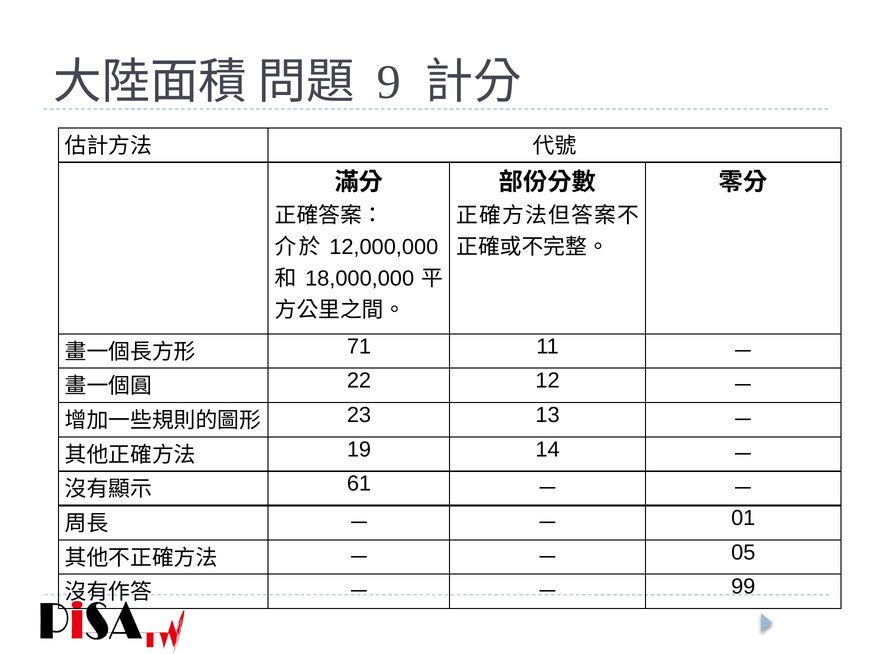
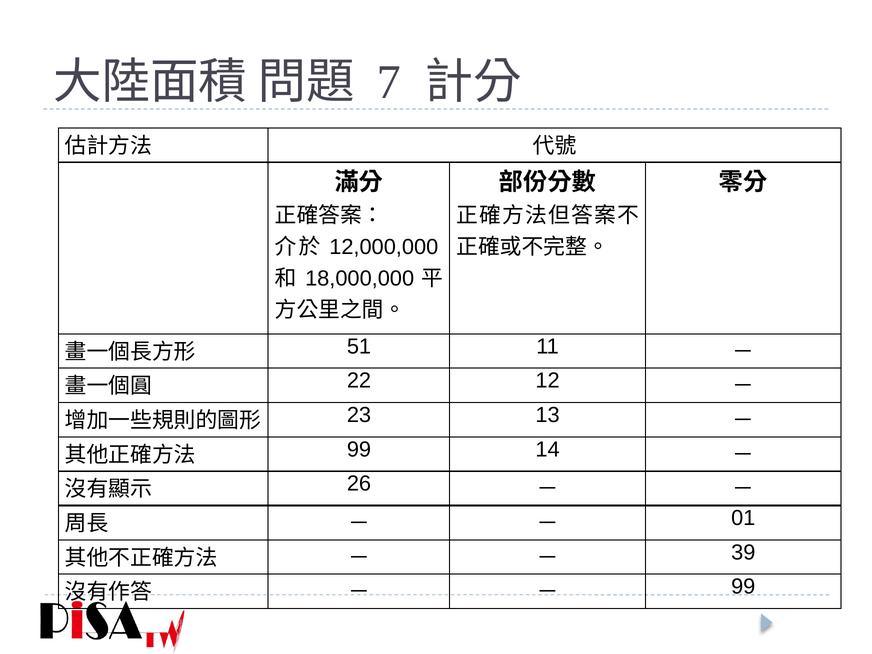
9: 9 -> 7
71: 71 -> 51
19 at (359, 449): 19 -> 99
61: 61 -> 26
05: 05 -> 39
